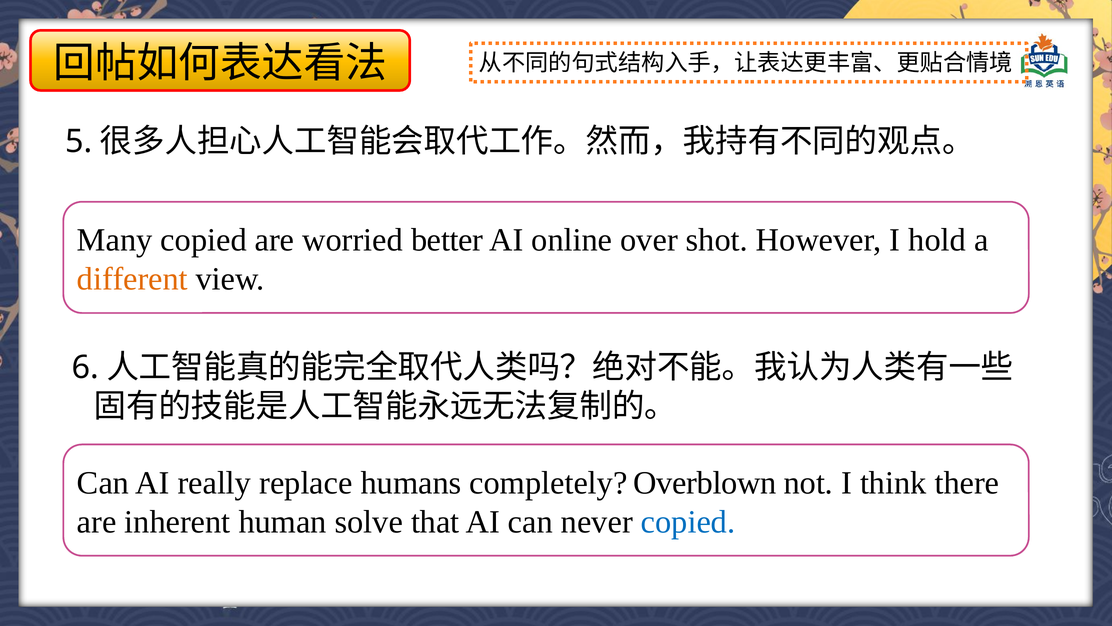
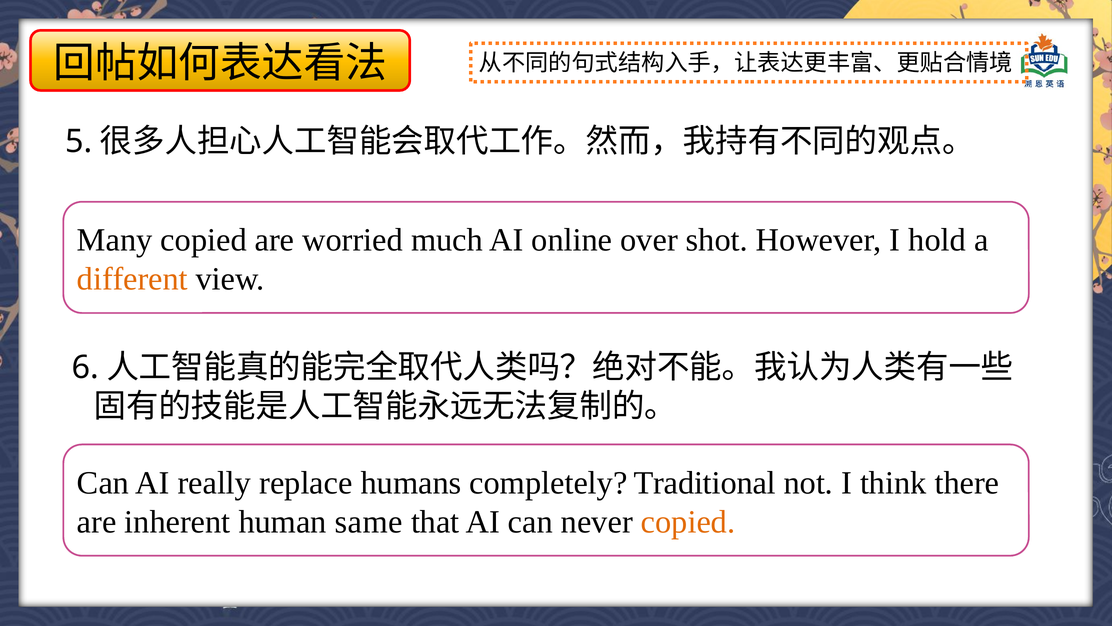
better: better -> much
Overblown: Overblown -> Traditional
solve: solve -> same
copied at (688, 521) colour: blue -> orange
